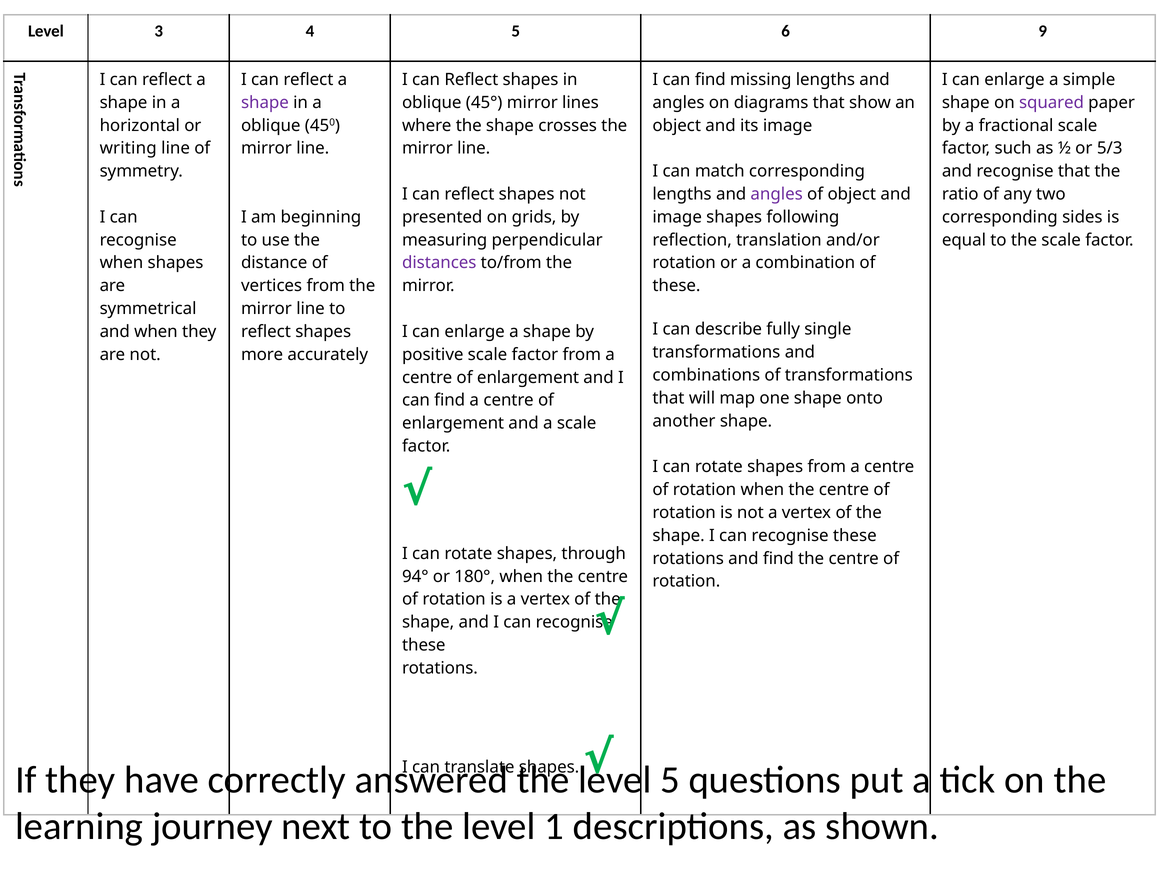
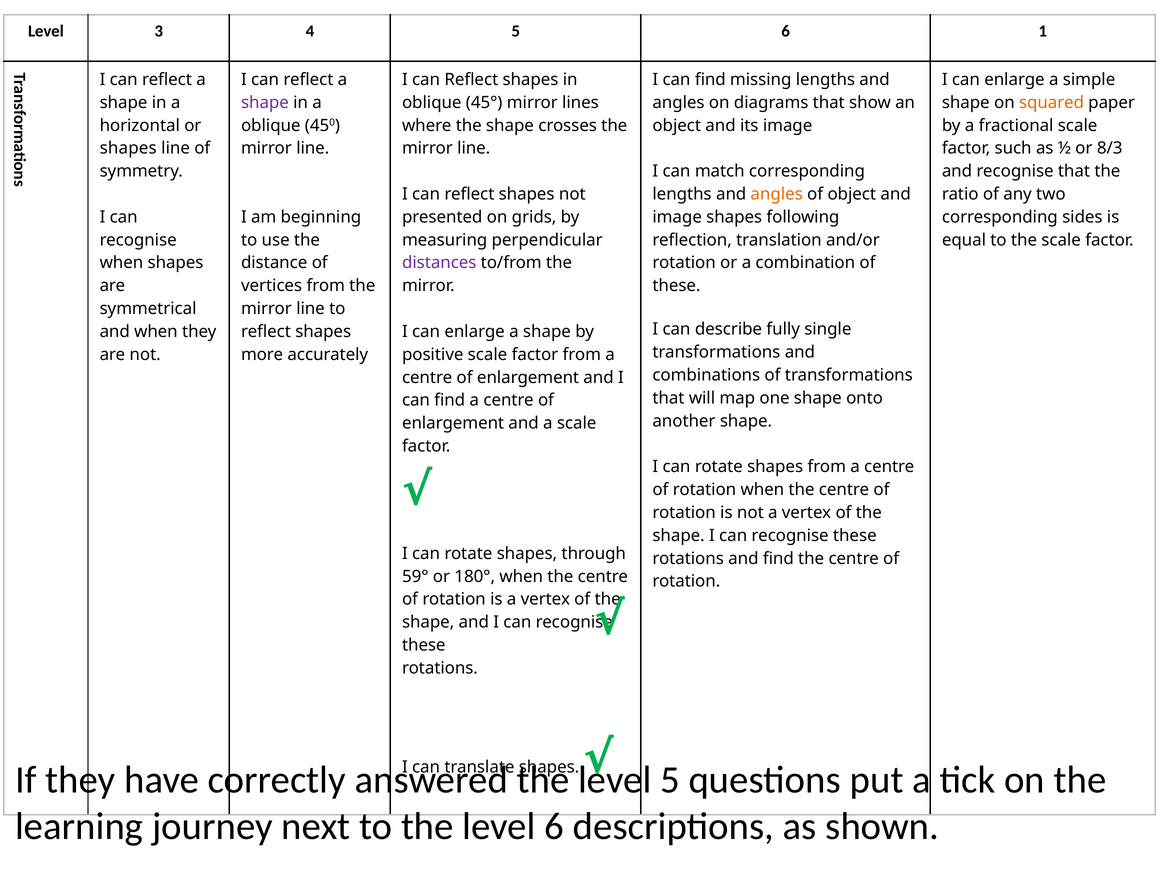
9: 9 -> 1
squared colour: purple -> orange
writing at (128, 148): writing -> shapes
5/3: 5/3 -> 8/3
angles at (777, 194) colour: purple -> orange
94°: 94° -> 59°
level 1: 1 -> 6
